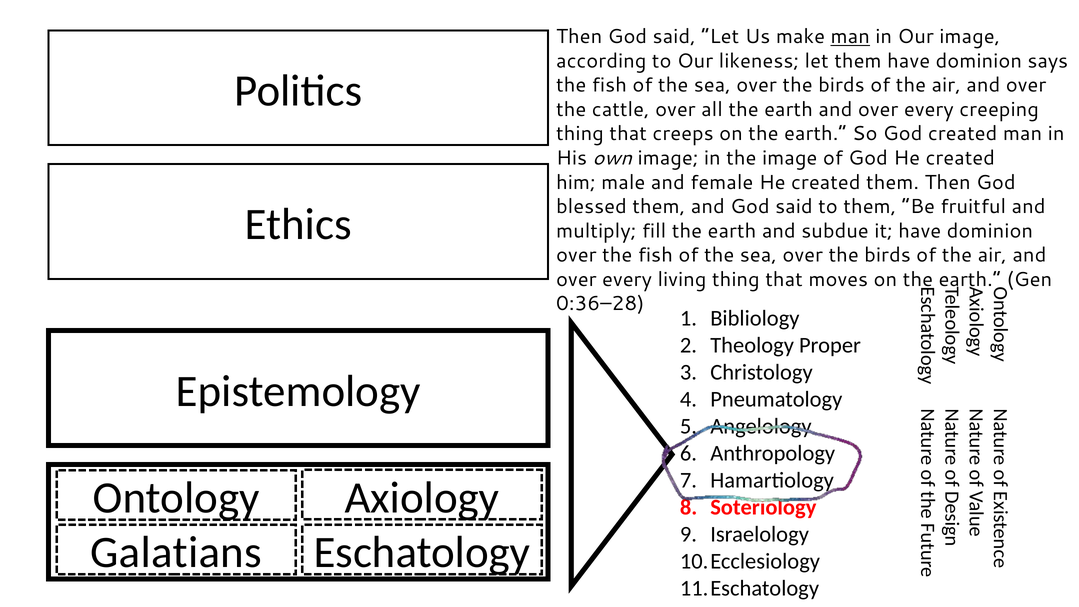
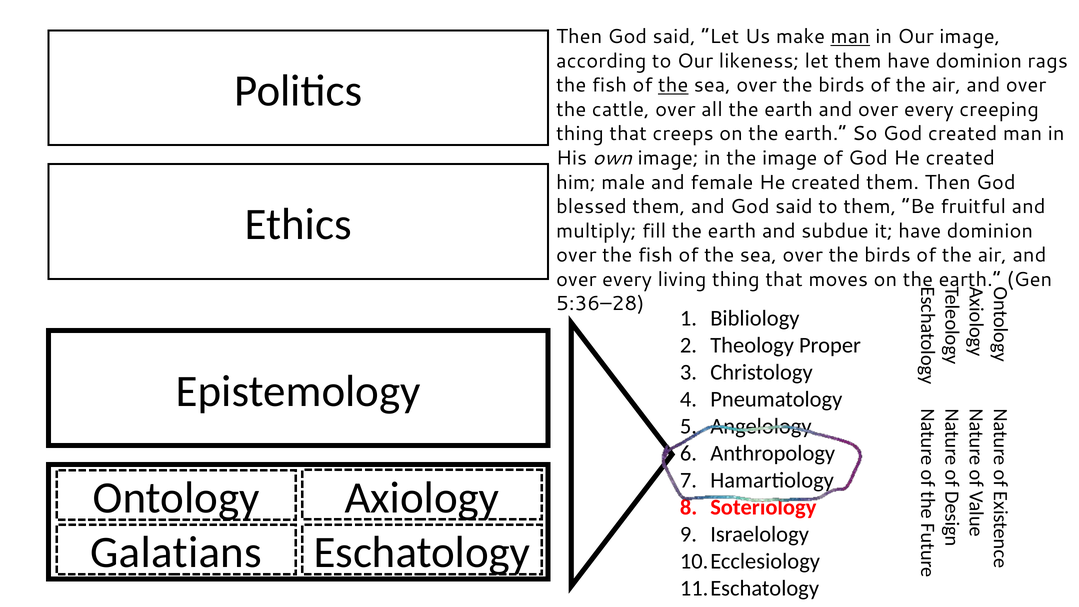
says: says -> rags
the at (673, 85) underline: none -> present
0:36–28: 0:36–28 -> 5:36–28
